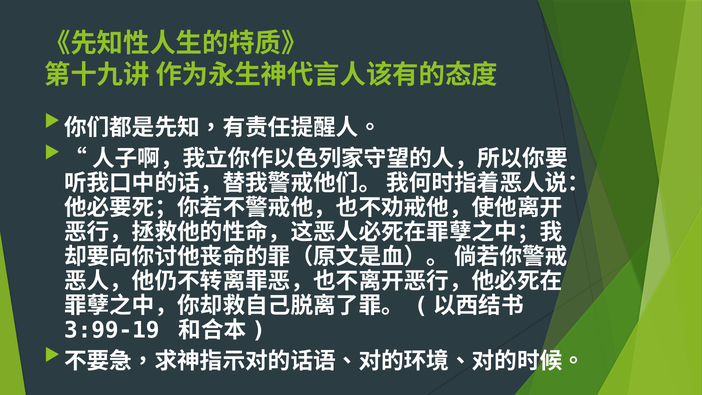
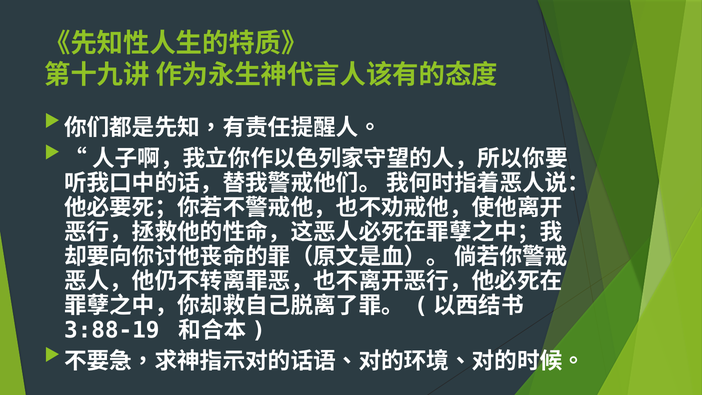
3:99-19: 3:99-19 -> 3:88-19
